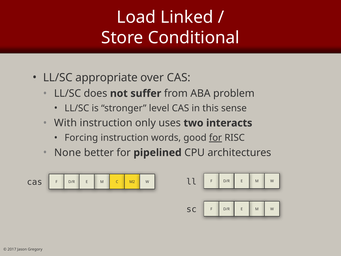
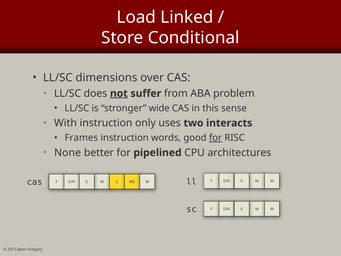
appropriate: appropriate -> dimensions
not underline: none -> present
level: level -> wide
Forcing: Forcing -> Frames
